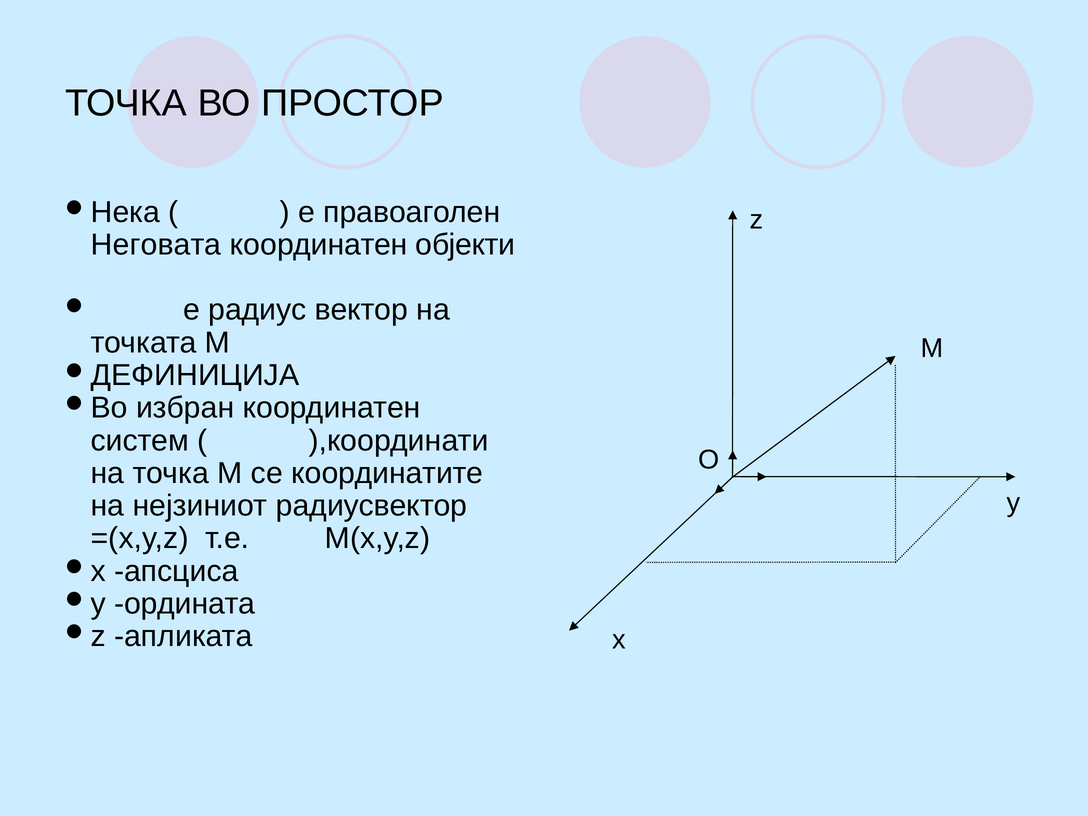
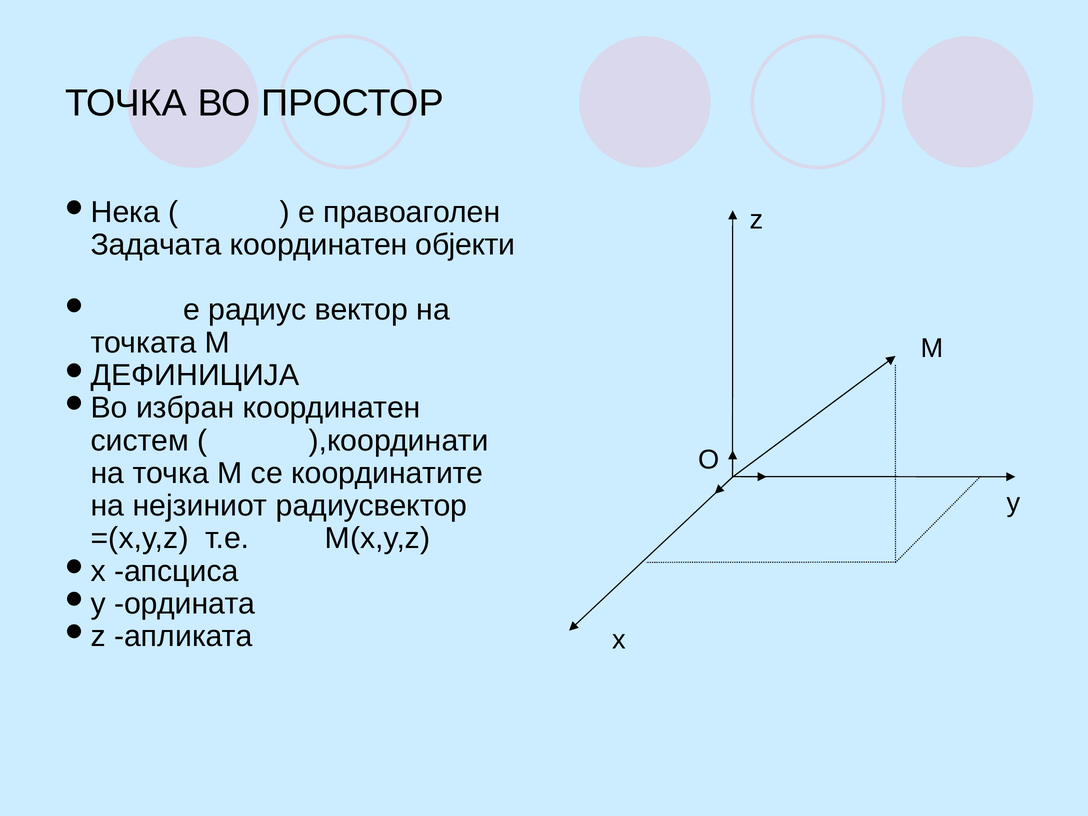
Неговата: Неговата -> Задачата
